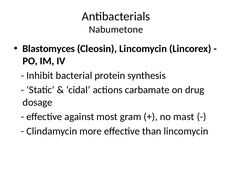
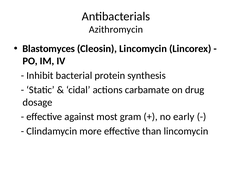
Nabumetone: Nabumetone -> Azithromycin
mast: mast -> early
